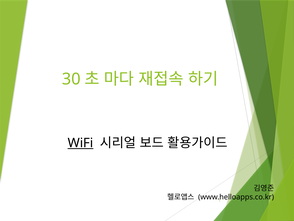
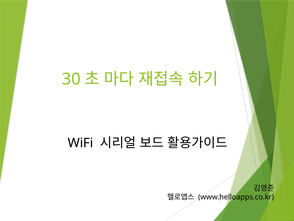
WiFi underline: present -> none
